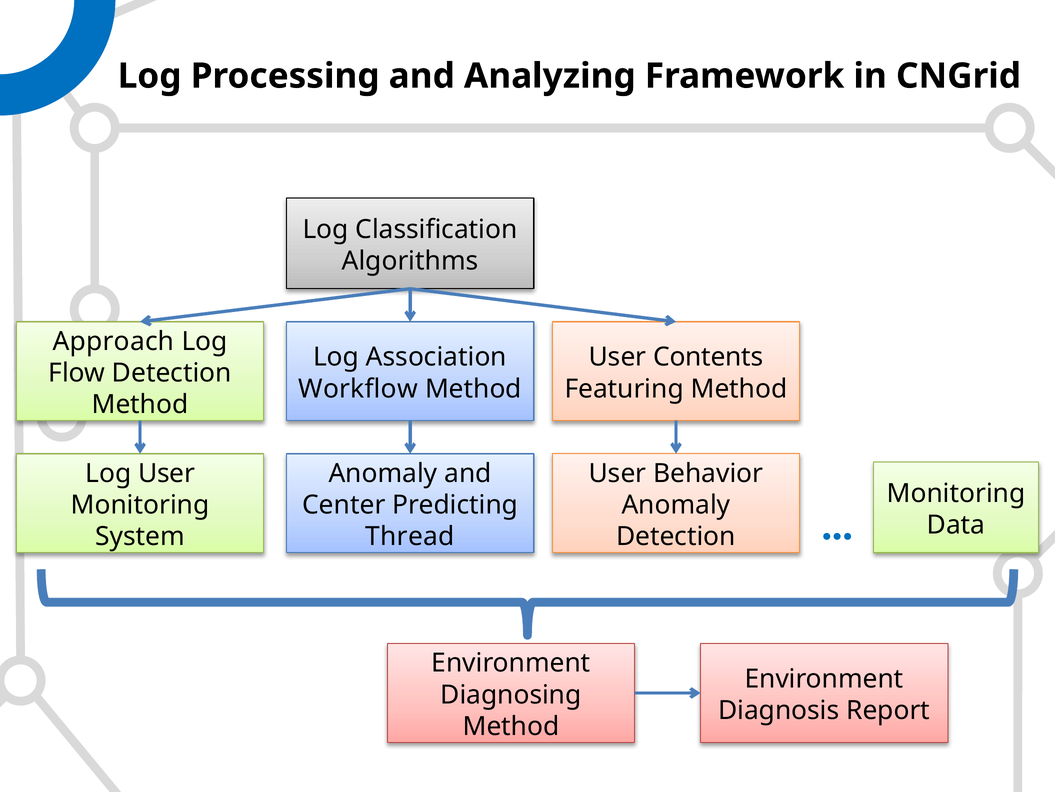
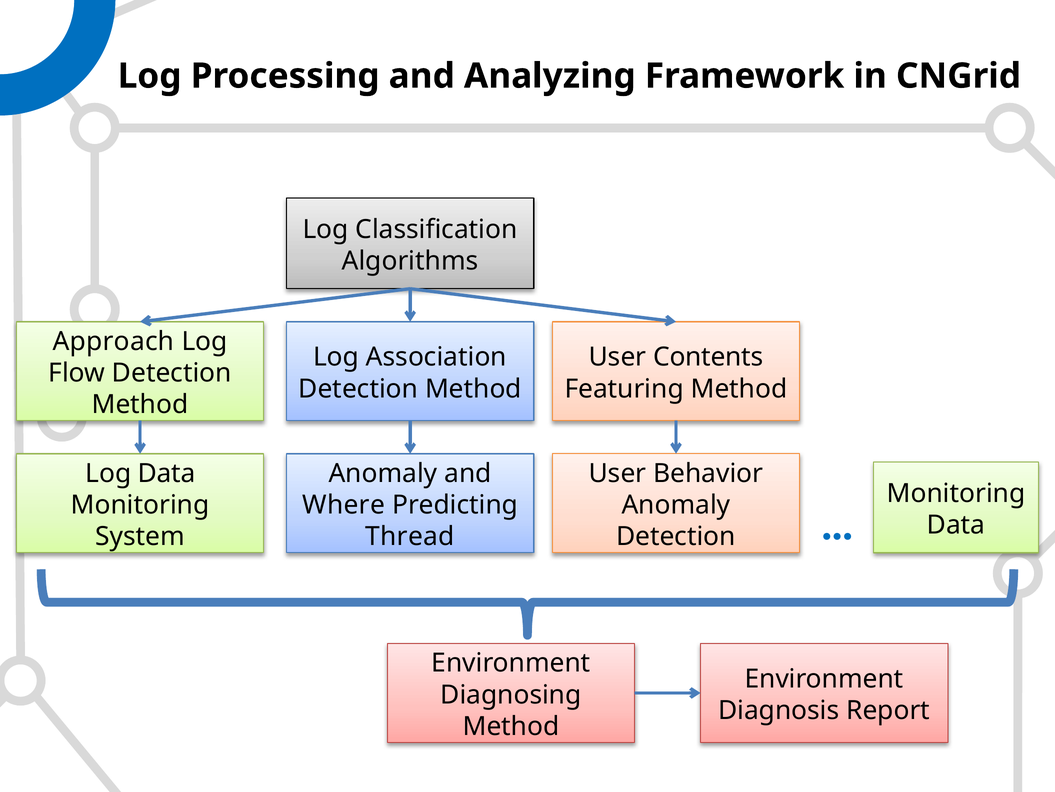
Workflow at (358, 389): Workflow -> Detection
Log User: User -> Data
Center: Center -> Where
